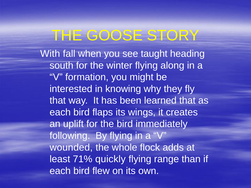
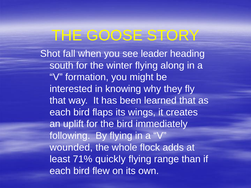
With: With -> Shot
taught: taught -> leader
